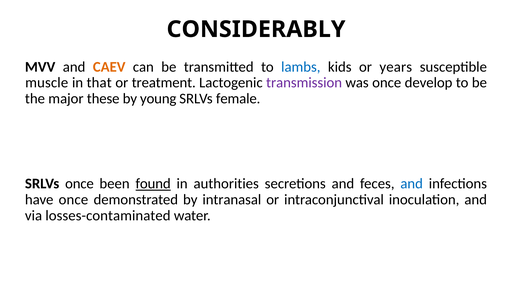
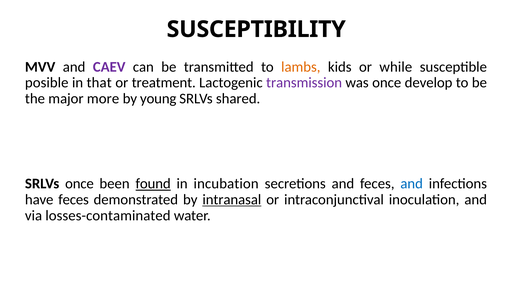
CONSIDERABLY: CONSIDERABLY -> SUSCEPTIBILITY
CAEV colour: orange -> purple
lambs colour: blue -> orange
years: years -> while
muscle: muscle -> posible
these: these -> more
female: female -> shared
authorities: authorities -> incubation
have once: once -> feces
intranasal underline: none -> present
